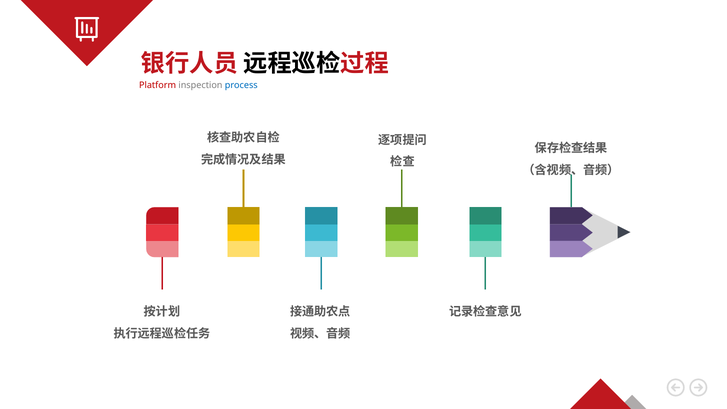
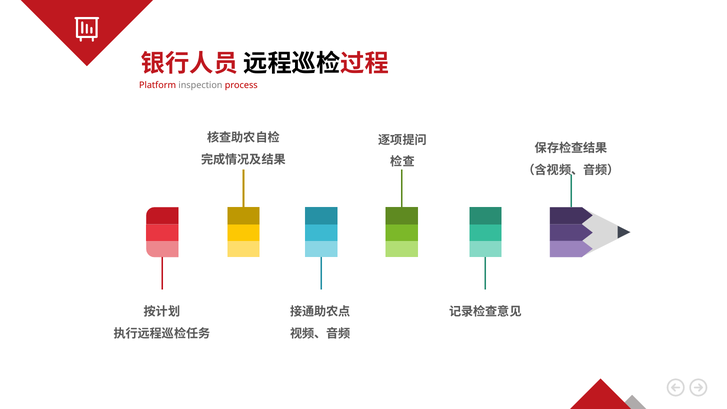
process colour: blue -> red
